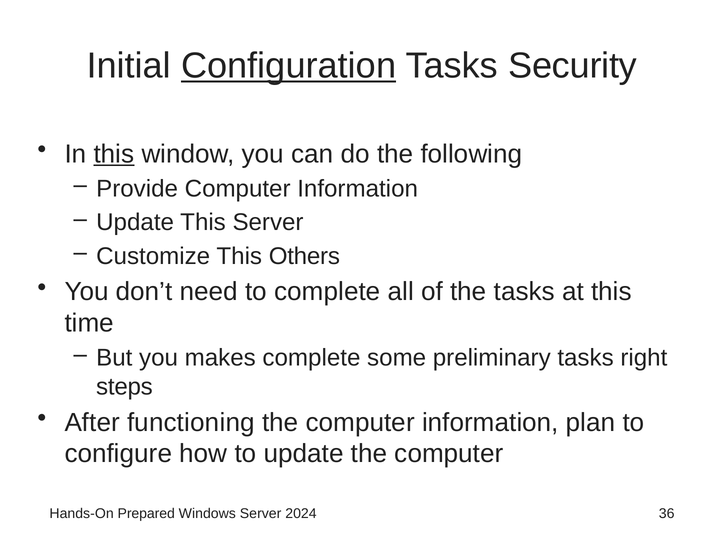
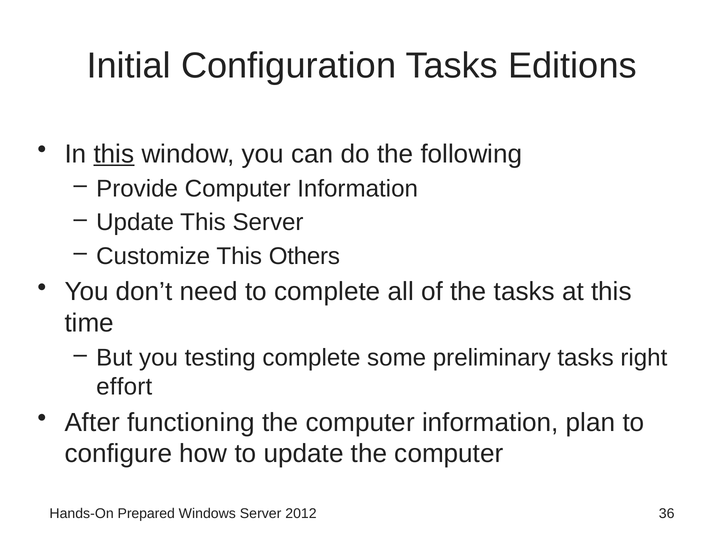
Configuration underline: present -> none
Security: Security -> Editions
makes: makes -> testing
steps: steps -> effort
2024: 2024 -> 2012
